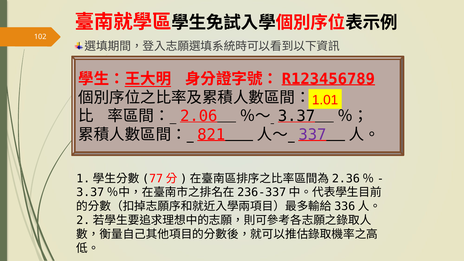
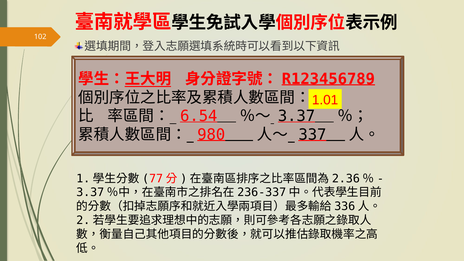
2.06: 2.06 -> 6.54
821: 821 -> 980
337 colour: purple -> black
